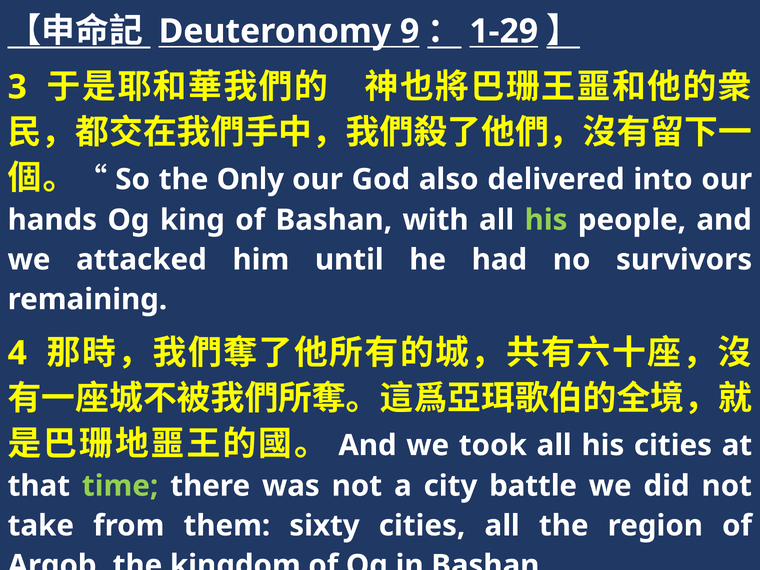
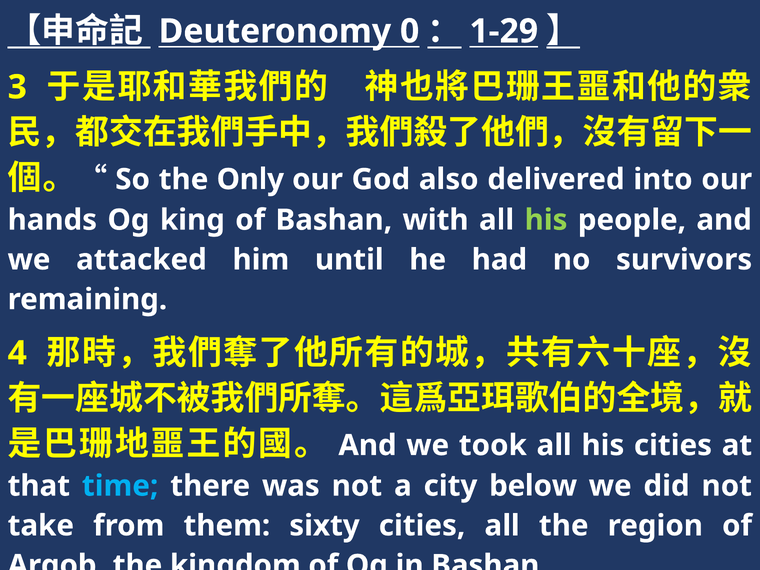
9: 9 -> 0
time colour: light green -> light blue
battle: battle -> below
